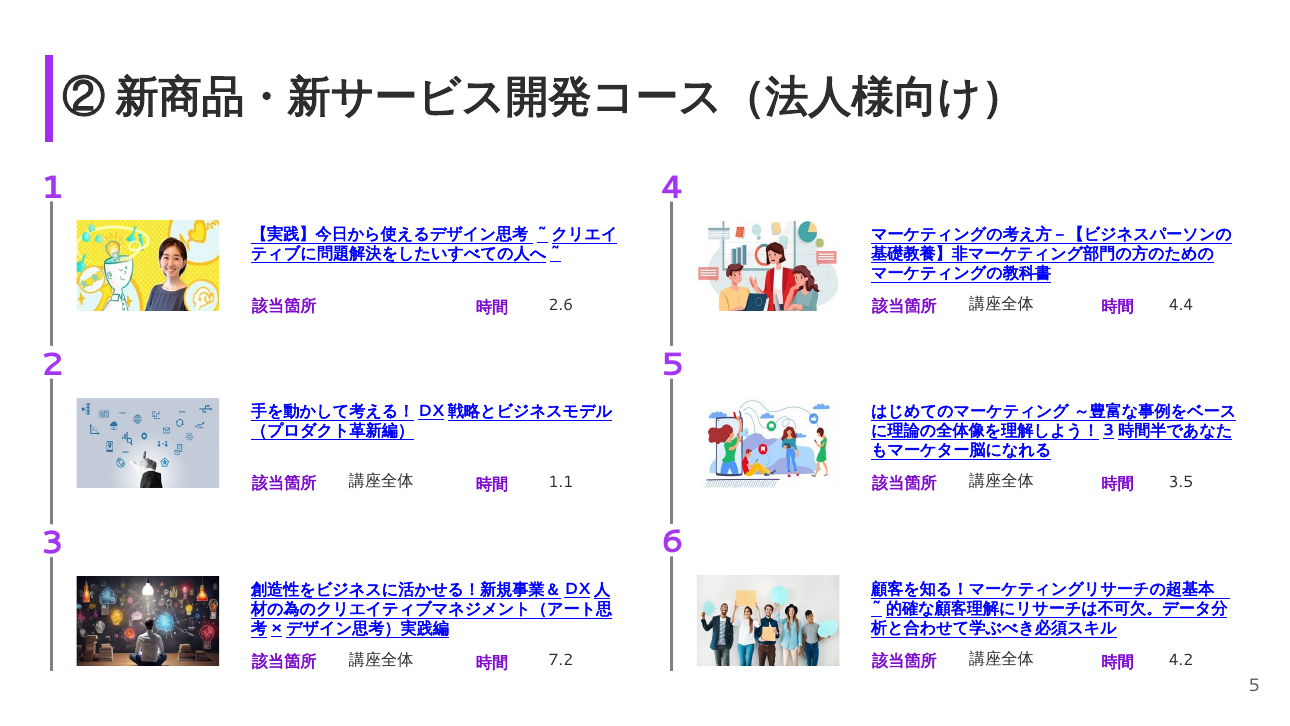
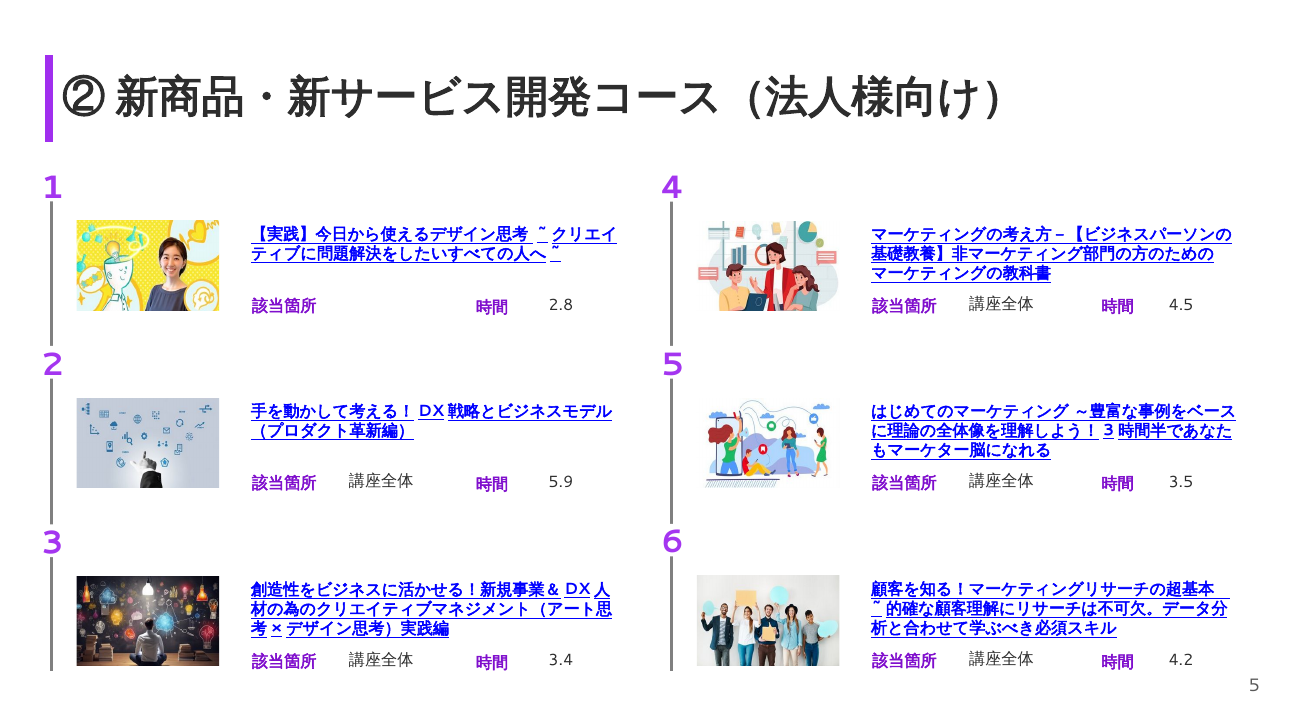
4.4: 4.4 -> 4.5
2.6: 2.6 -> 2.8
1.1: 1.1 -> 5.9
7.2: 7.2 -> 3.4
